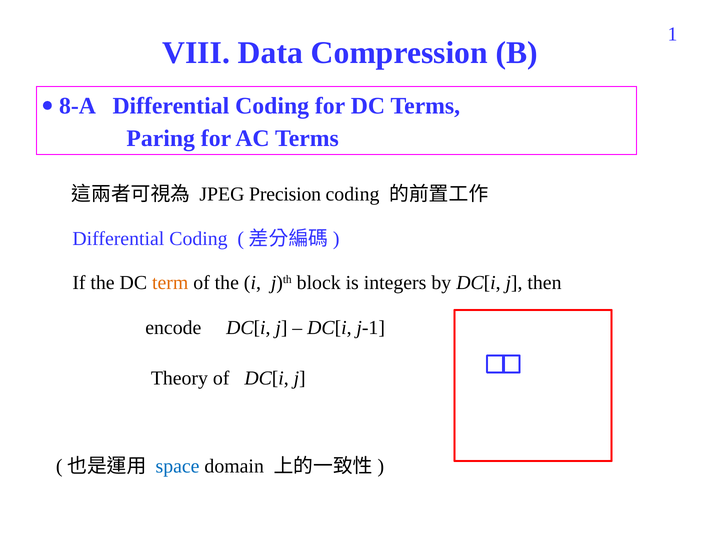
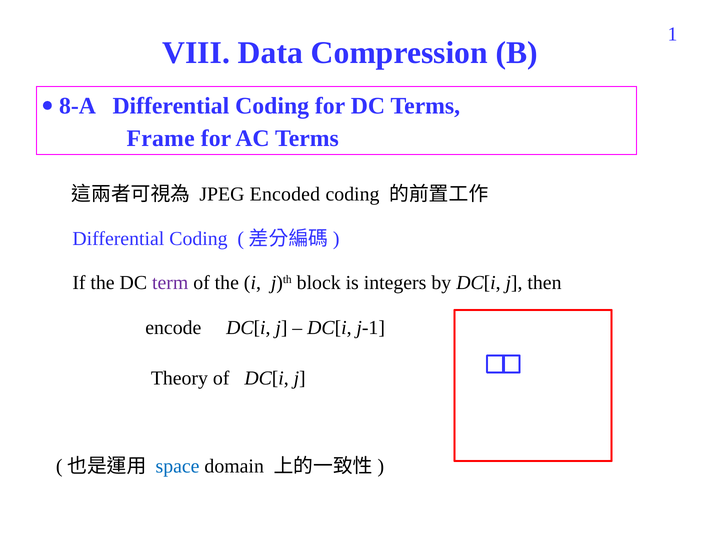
Paring: Paring -> Frame
Precision: Precision -> Encoded
term colour: orange -> purple
